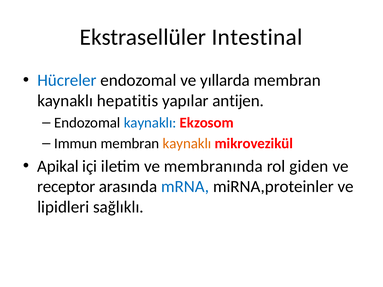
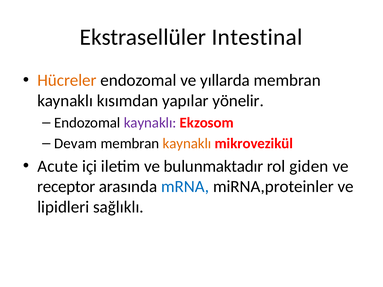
Hücreler colour: blue -> orange
hepatitis: hepatitis -> kısımdan
antijen: antijen -> yönelir
kaynaklı at (150, 123) colour: blue -> purple
Immun: Immun -> Devam
Apikal: Apikal -> Acute
membranında: membranında -> bulunmaktadır
